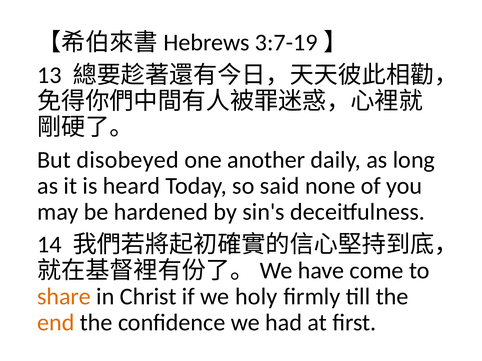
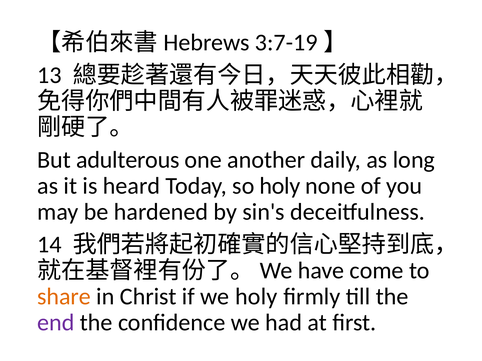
disobeyed: disobeyed -> adulterous
so said: said -> holy
end colour: orange -> purple
